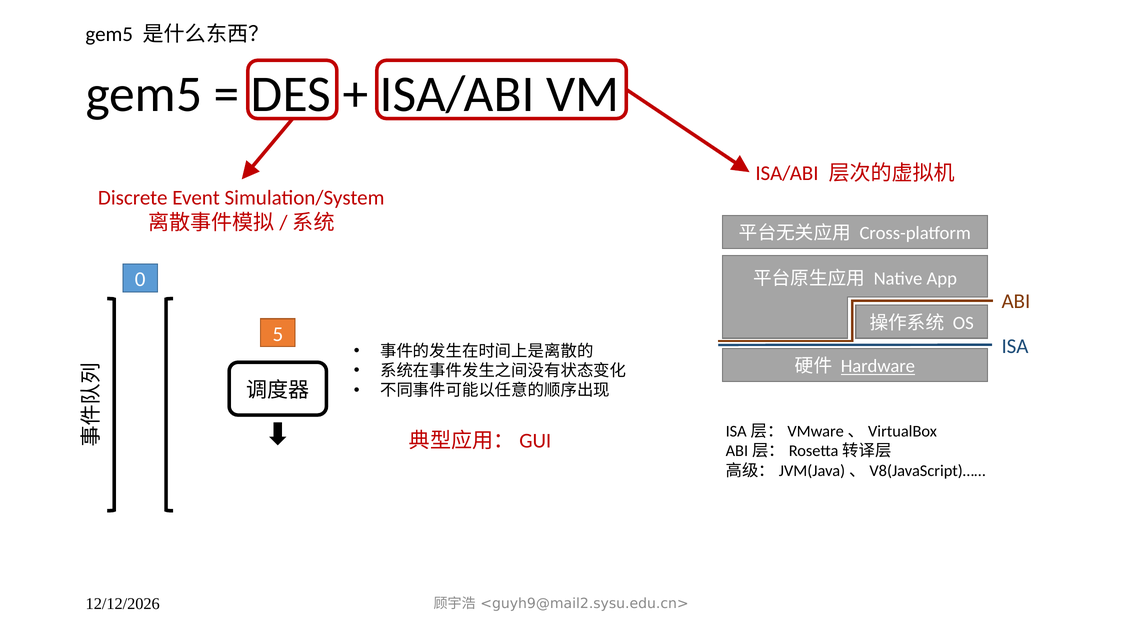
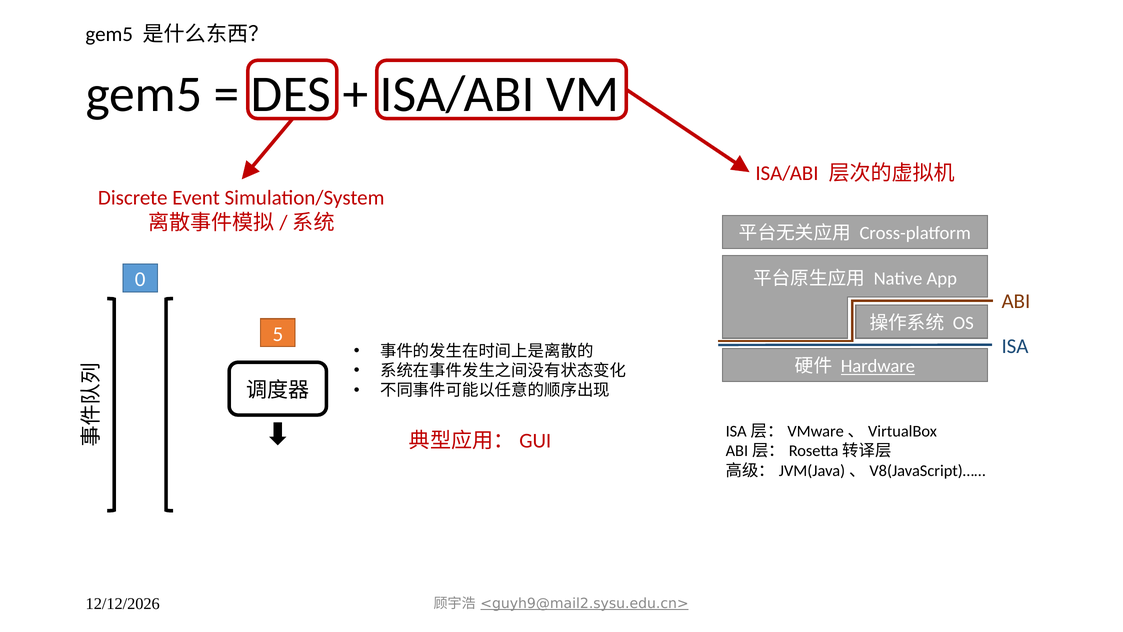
<guyh9@mail2.sysu.edu.cn> underline: none -> present
